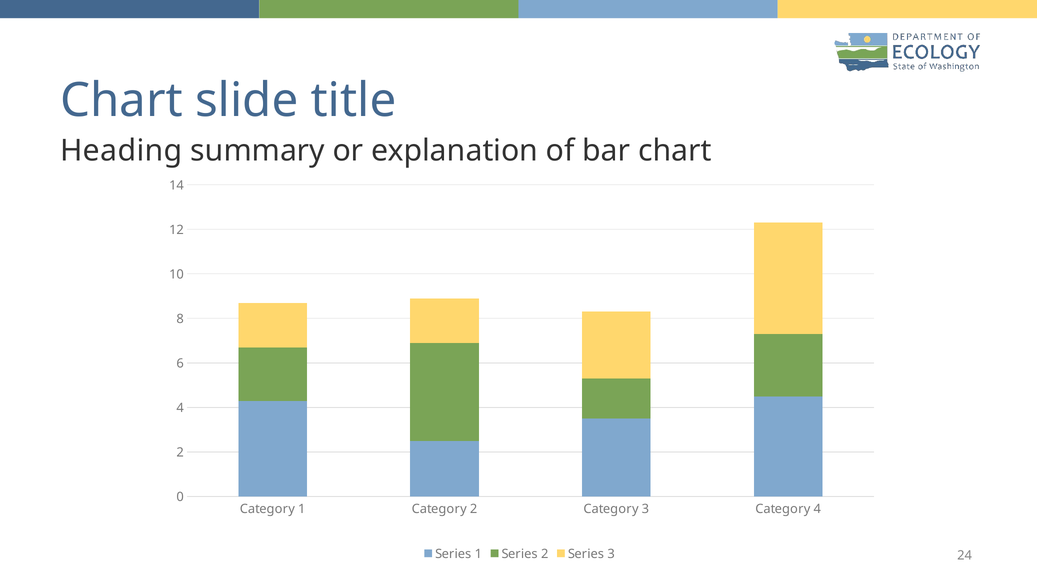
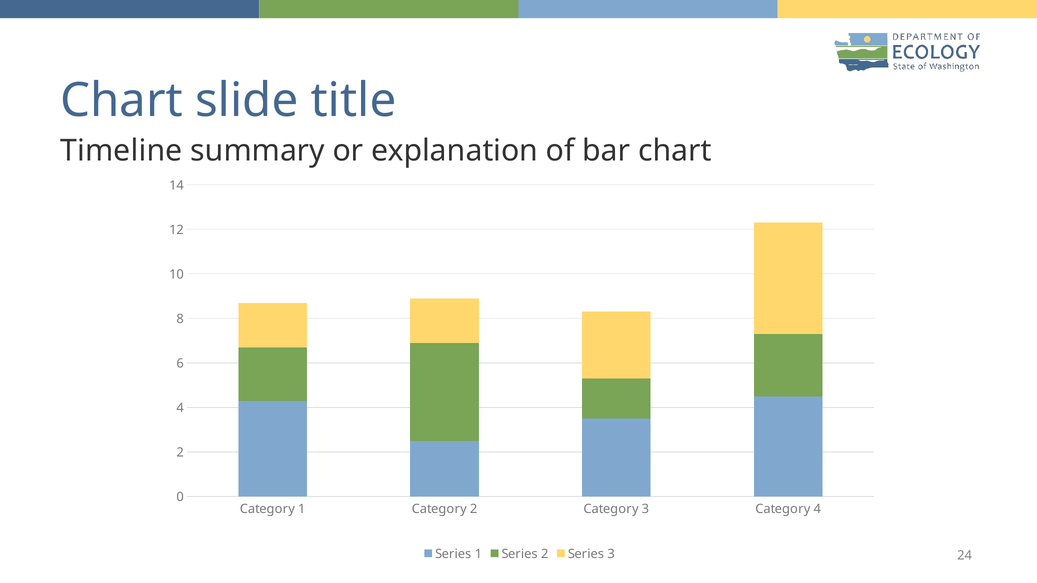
Heading: Heading -> Timeline
